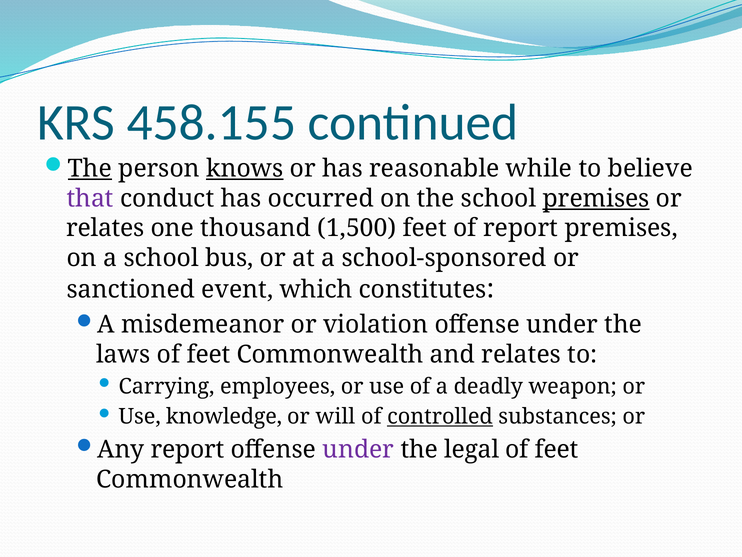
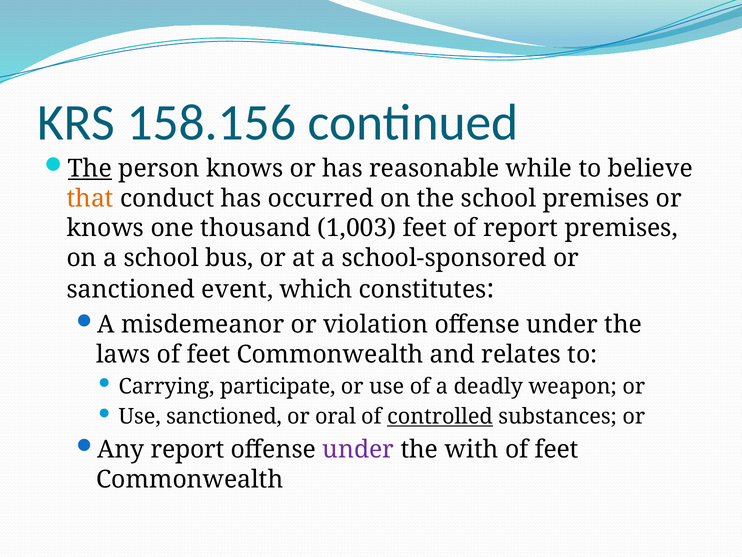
458.155: 458.155 -> 158.156
knows at (245, 169) underline: present -> none
that colour: purple -> orange
premises at (596, 198) underline: present -> none
relates at (106, 228): relates -> knows
1,500: 1,500 -> 1,003
employees: employees -> participate
Use knowledge: knowledge -> sanctioned
will: will -> oral
legal: legal -> with
